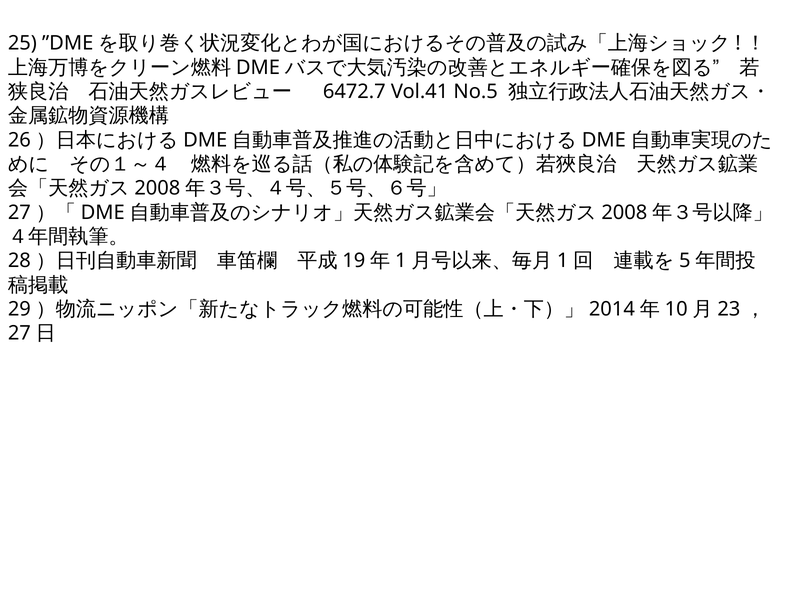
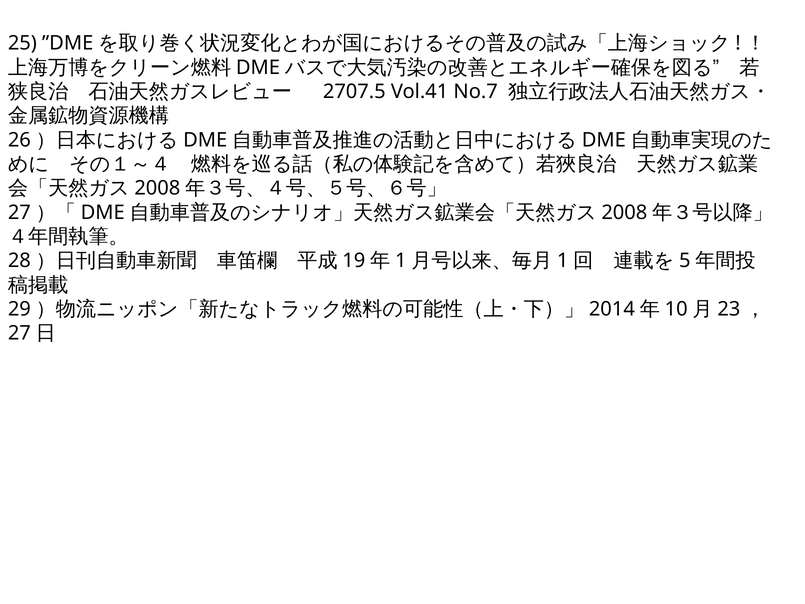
6472.7: 6472.7 -> 2707.5
No.5: No.5 -> No.7
